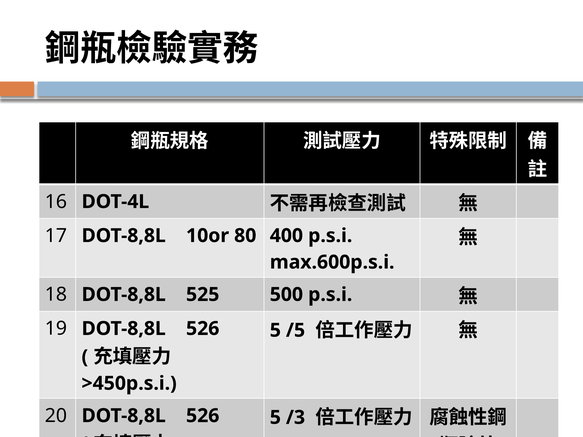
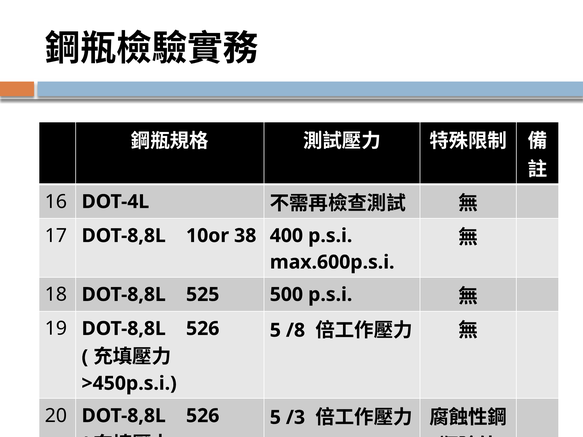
80: 80 -> 38
/5: /5 -> /8
